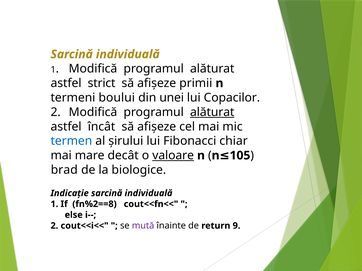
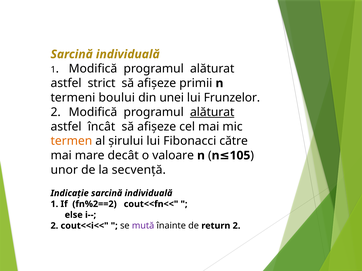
Copacilor: Copacilor -> Frunzelor
termen colour: blue -> orange
chiar: chiar -> către
valoare underline: present -> none
brad: brad -> unor
biologice: biologice -> secvenţă
fn%2==8: fn%2==8 -> fn%2==2
return 9: 9 -> 2
